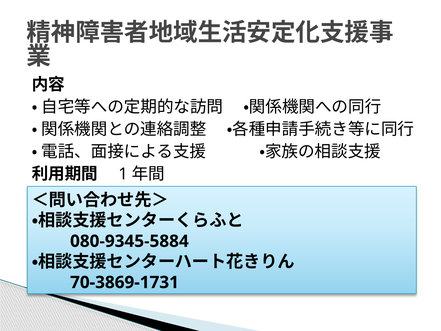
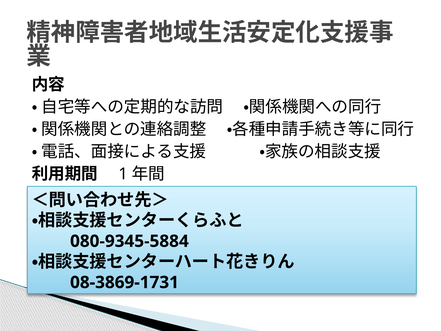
70-3869-1731: 70-3869-1731 -> 08-3869-1731
